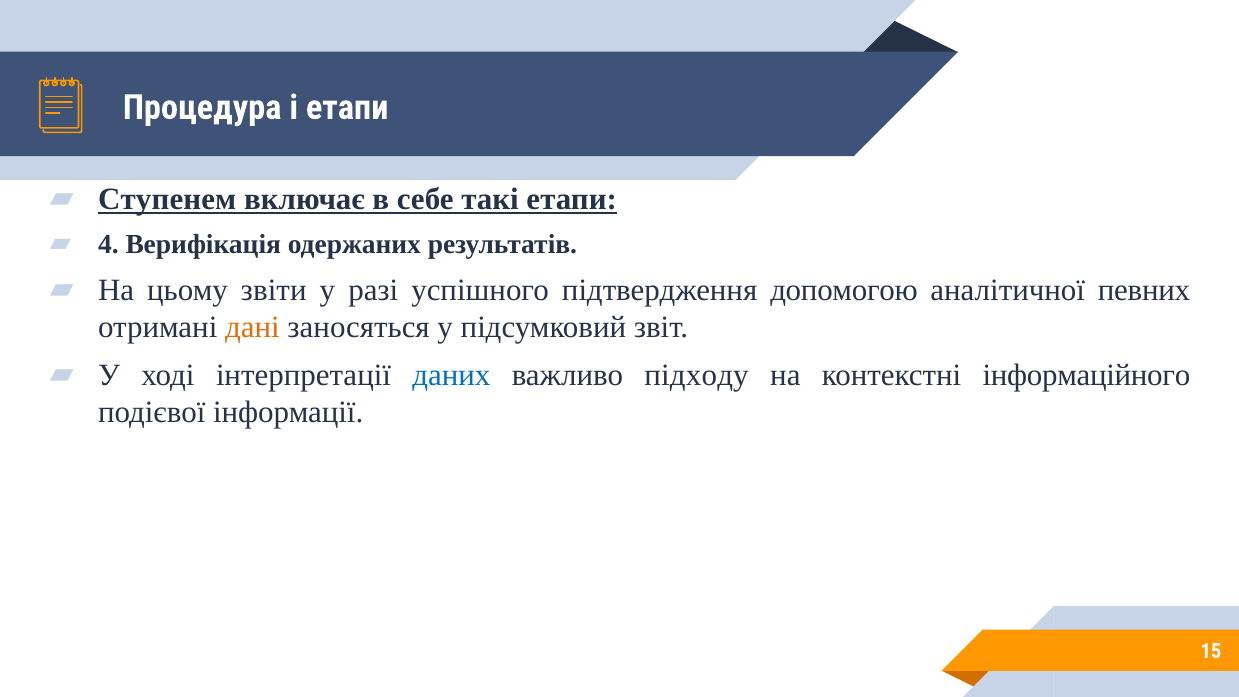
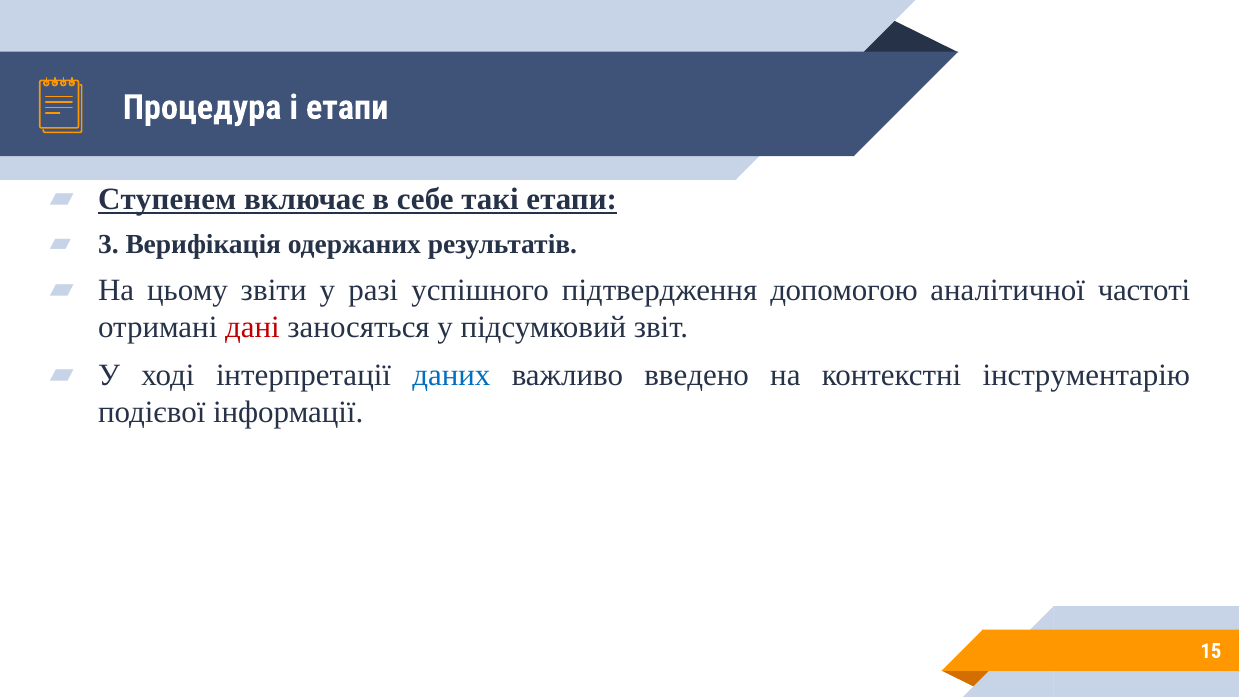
4: 4 -> 3
певних: певних -> частоті
дані colour: orange -> red
підходу: підходу -> введено
інформаційного: інформаційного -> інструментарію
